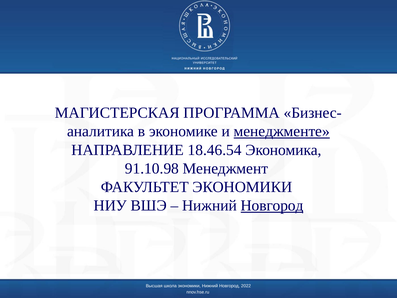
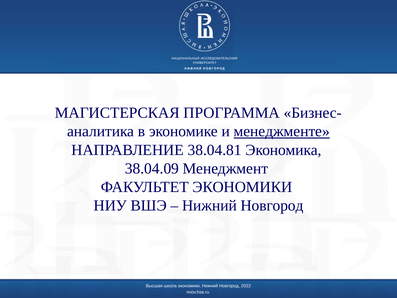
18.46.54: 18.46.54 -> 38.04.81
91.10.98: 91.10.98 -> 38.04.09
Новгород at (272, 205) underline: present -> none
